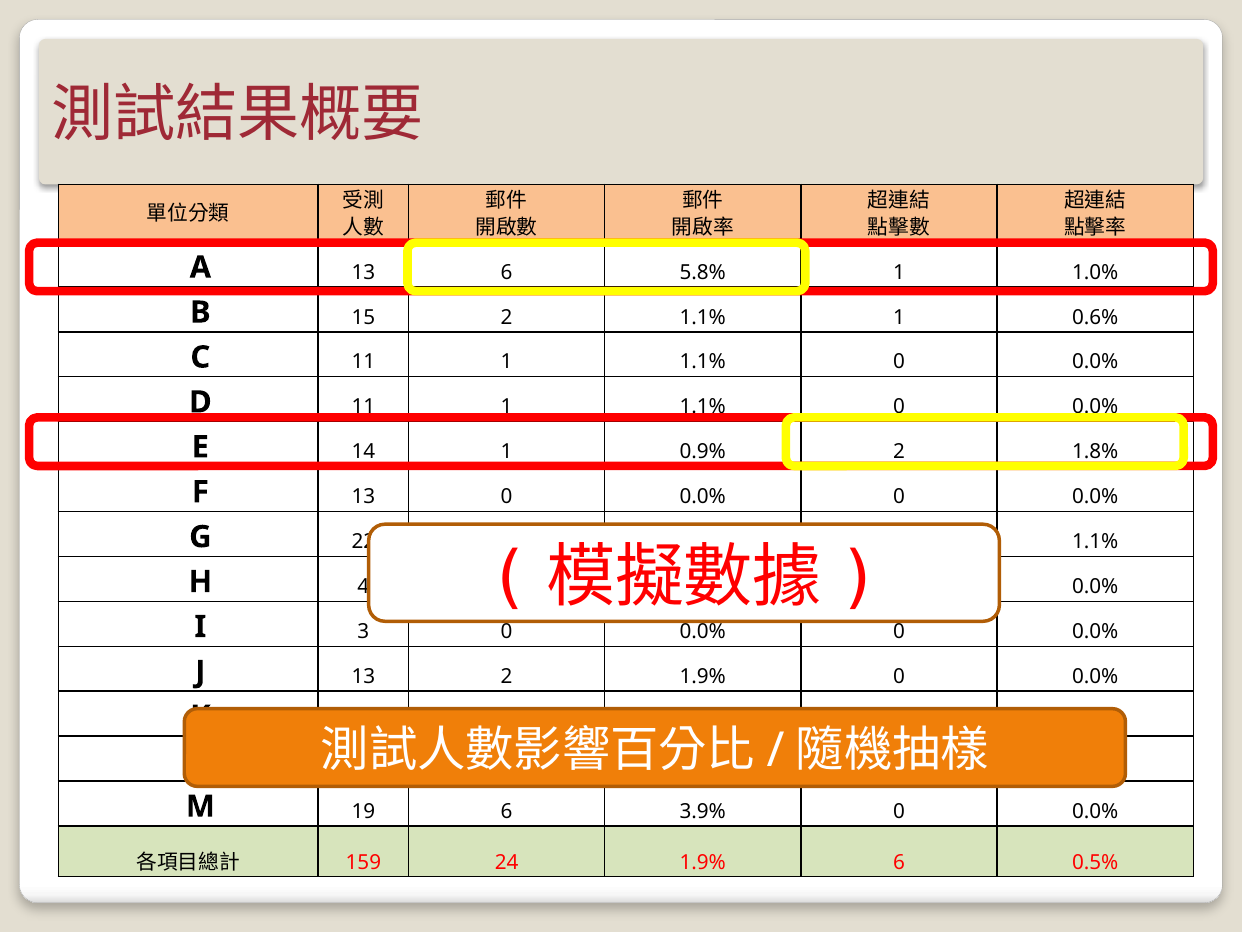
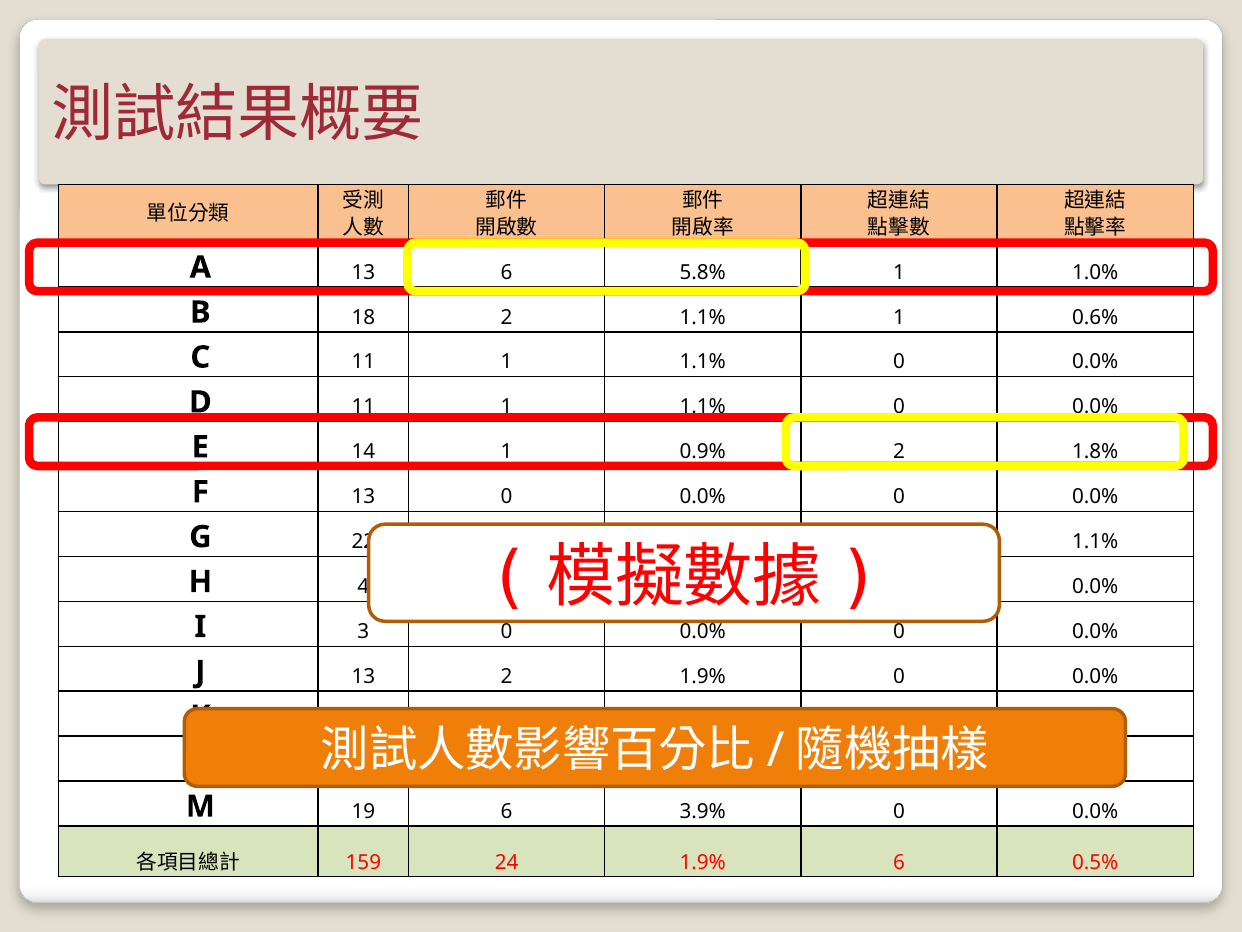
15: 15 -> 18
